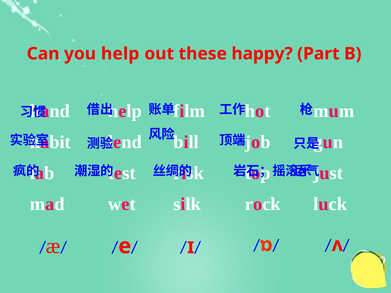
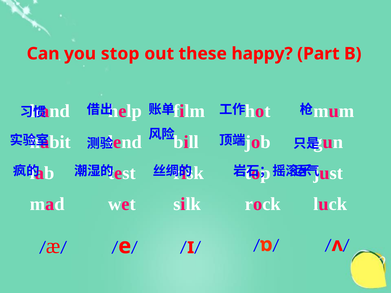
you help: help -> stop
